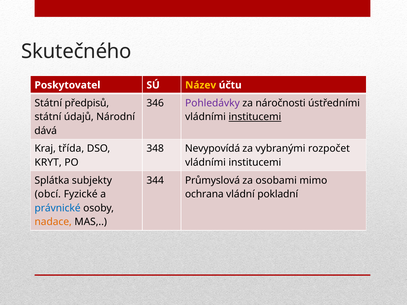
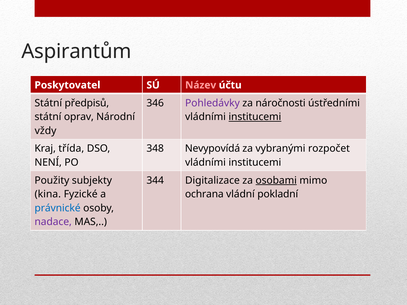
Skutečného: Skutečného -> Aspirantům
Název colour: yellow -> pink
údajů: údajů -> oprav
dává: dává -> vždy
KRYT: KRYT -> NENÍ
Splátka: Splátka -> Použity
Průmyslová: Průmyslová -> Digitalizace
osobami underline: none -> present
obcí: obcí -> kina
nadace colour: orange -> purple
